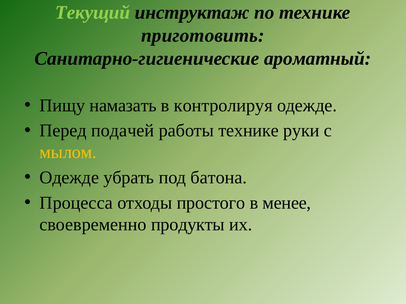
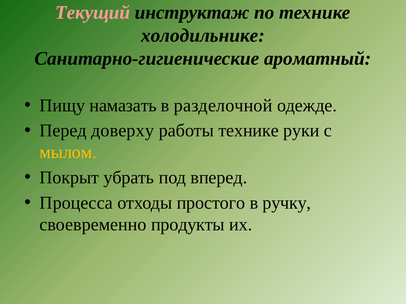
Текущий colour: light green -> pink
приготовить: приготовить -> холодильнике
контролируя: контролируя -> разделочной
подачей: подачей -> доверху
Одежде at (69, 178): Одежде -> Покрыт
батона: батона -> вперед
менее: менее -> ручку
